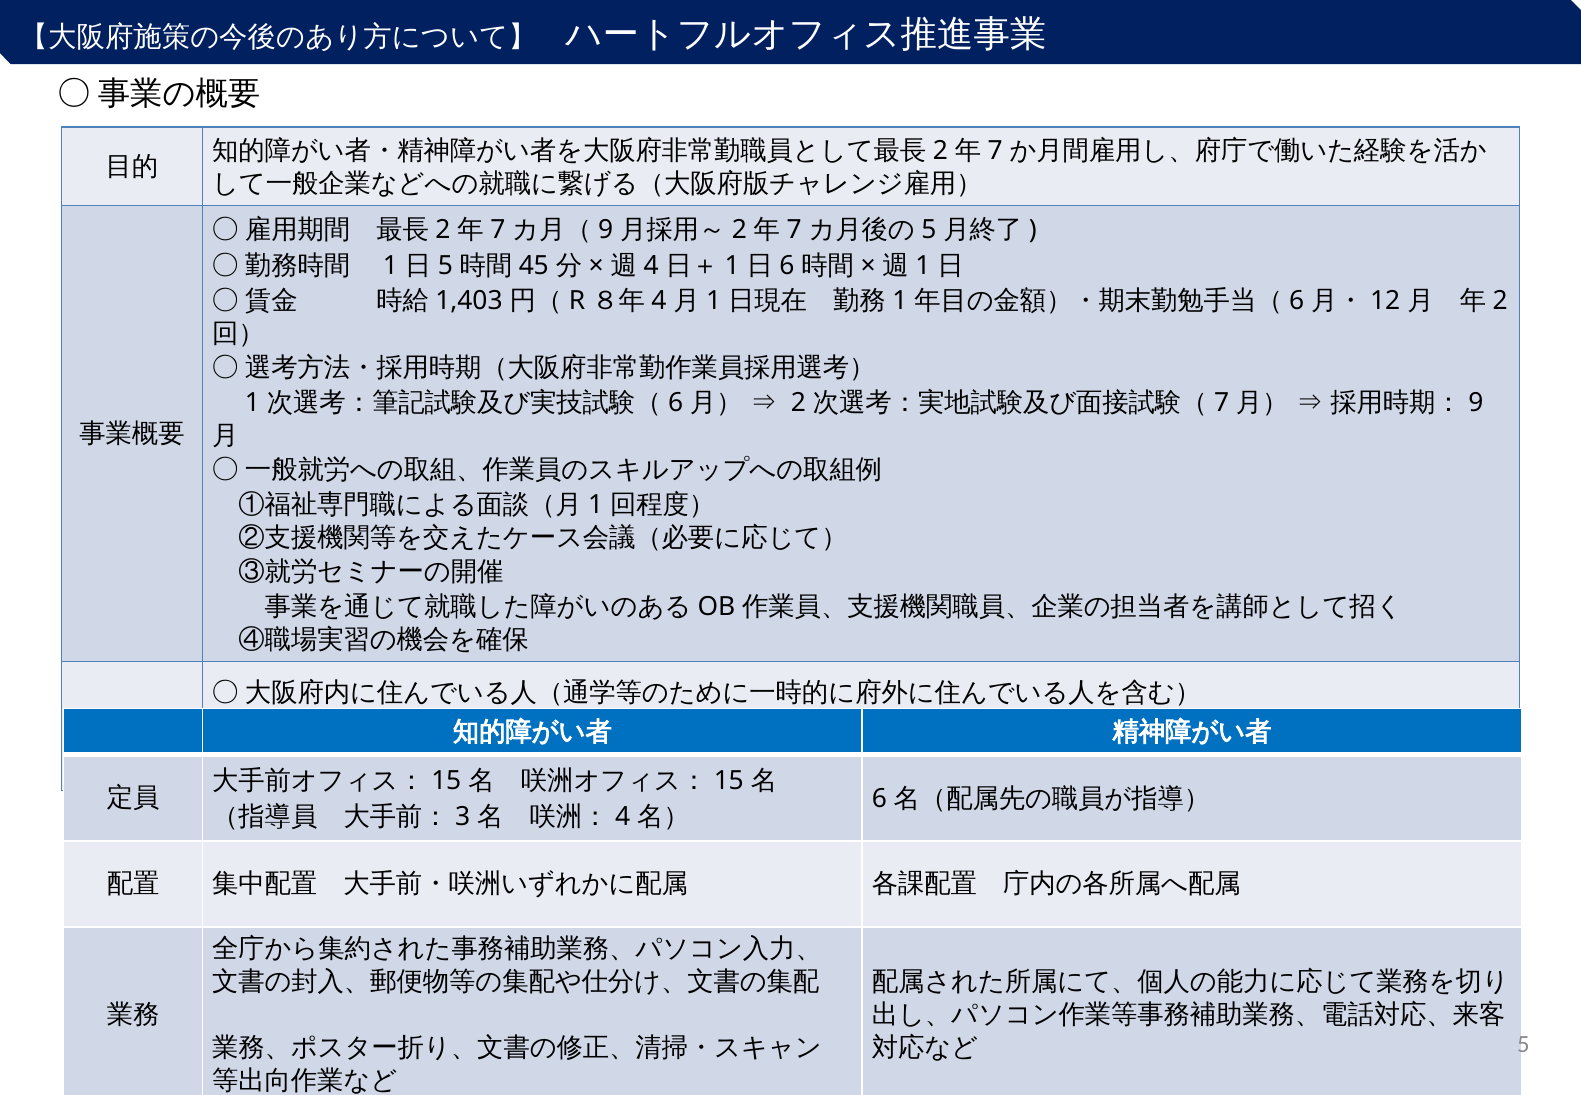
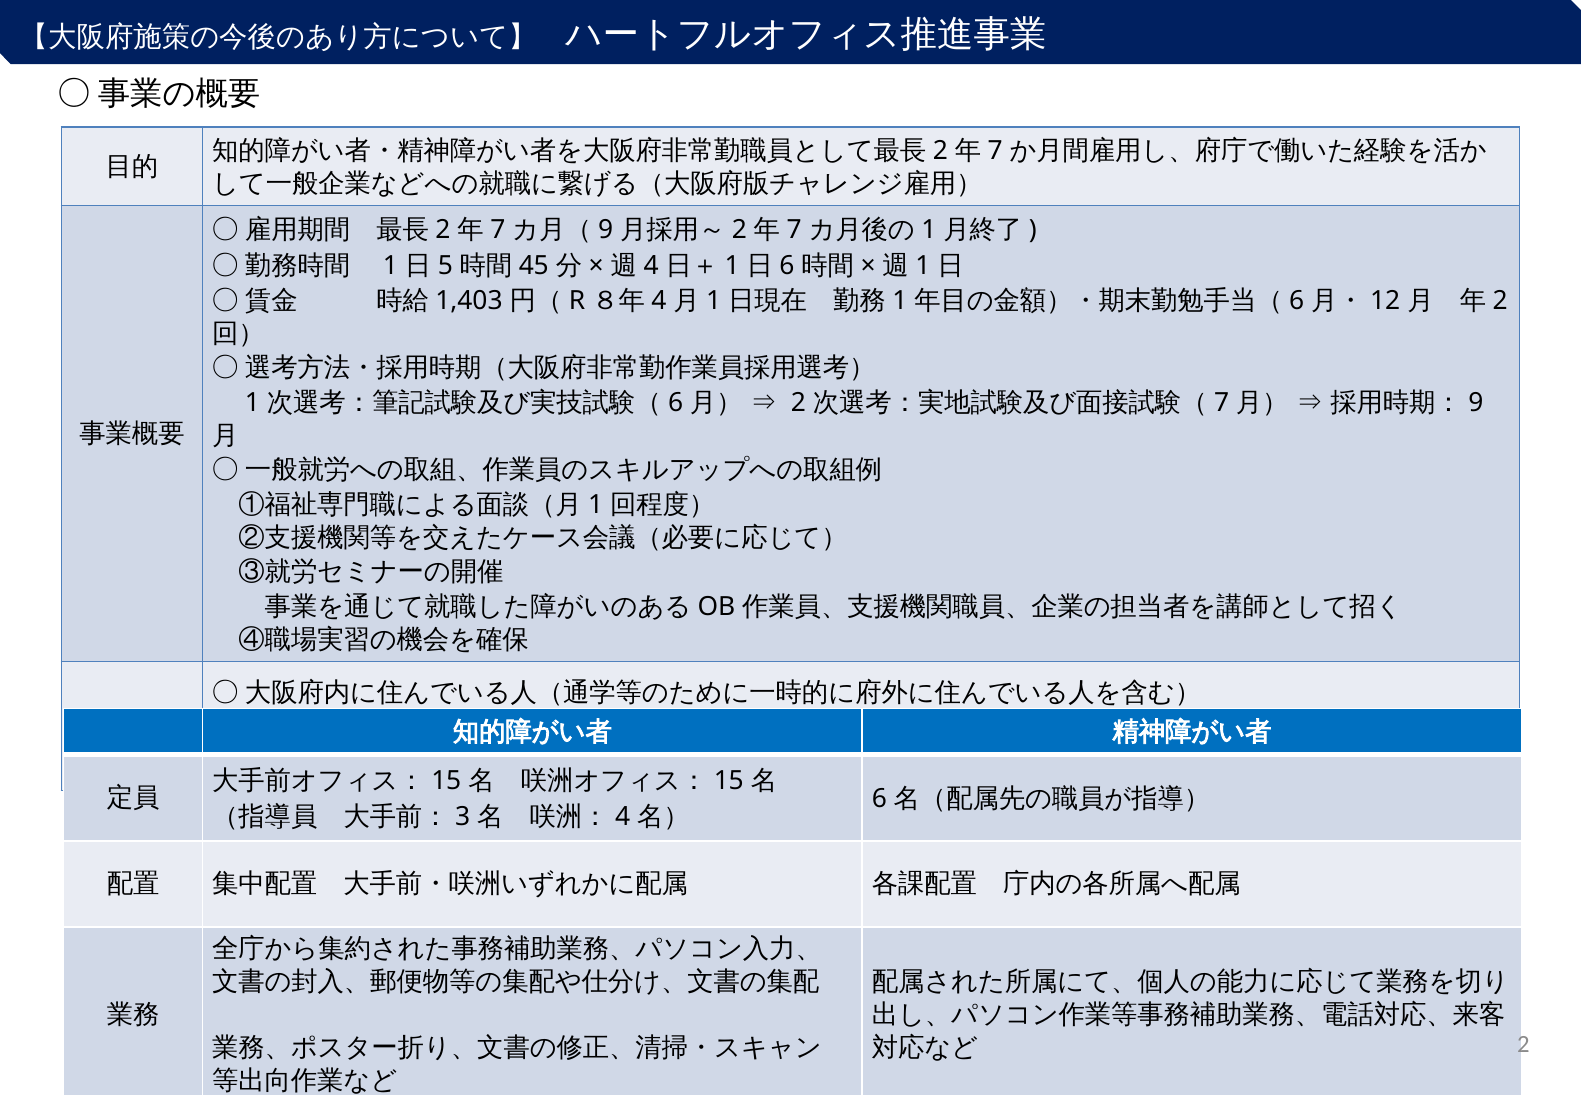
5 at (929, 230): 5 -> 1
5 at (1523, 1044): 5 -> 2
